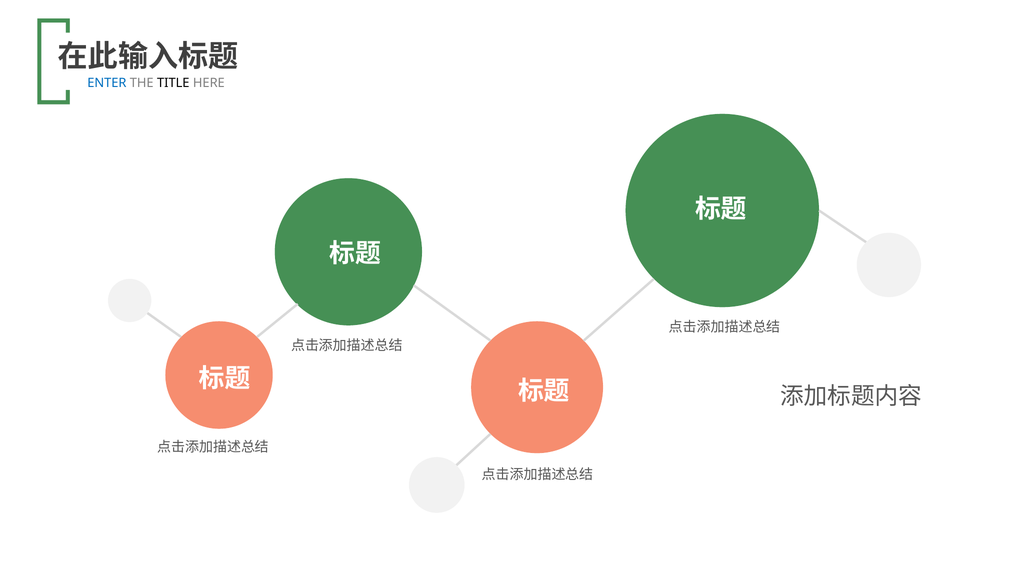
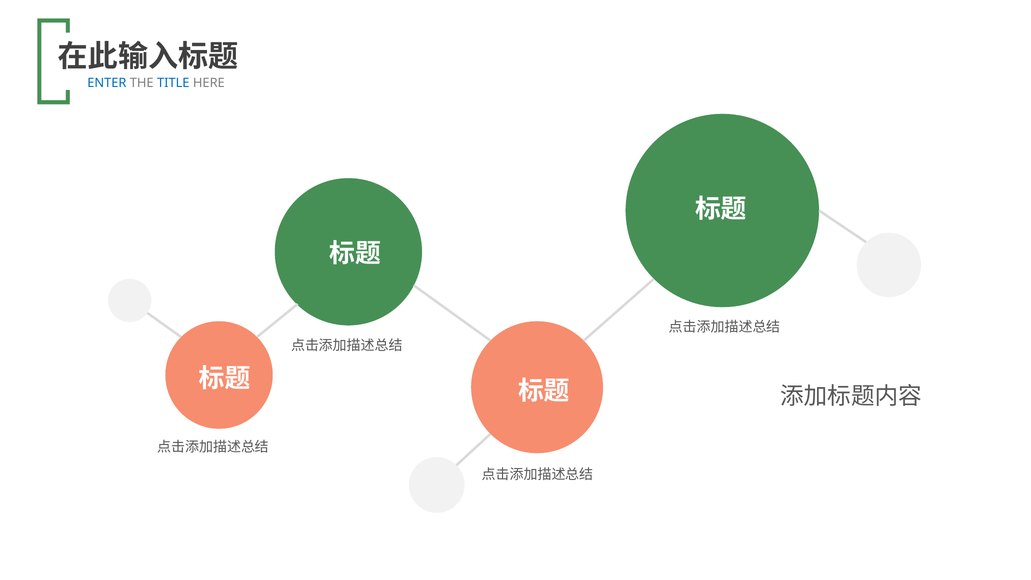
TITLE colour: black -> blue
